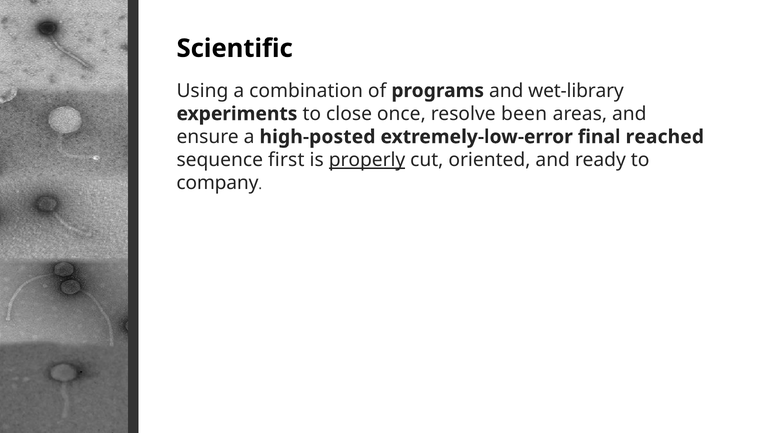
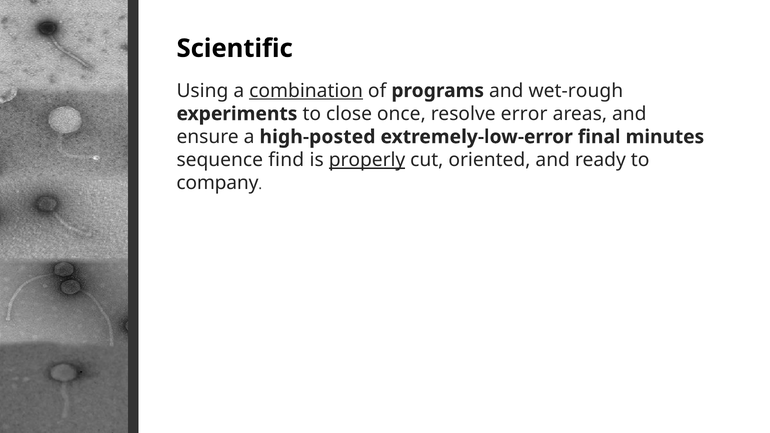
combination underline: none -> present
wet-library: wet-library -> wet-rough
been: been -> error
reached: reached -> minutes
first: first -> find
